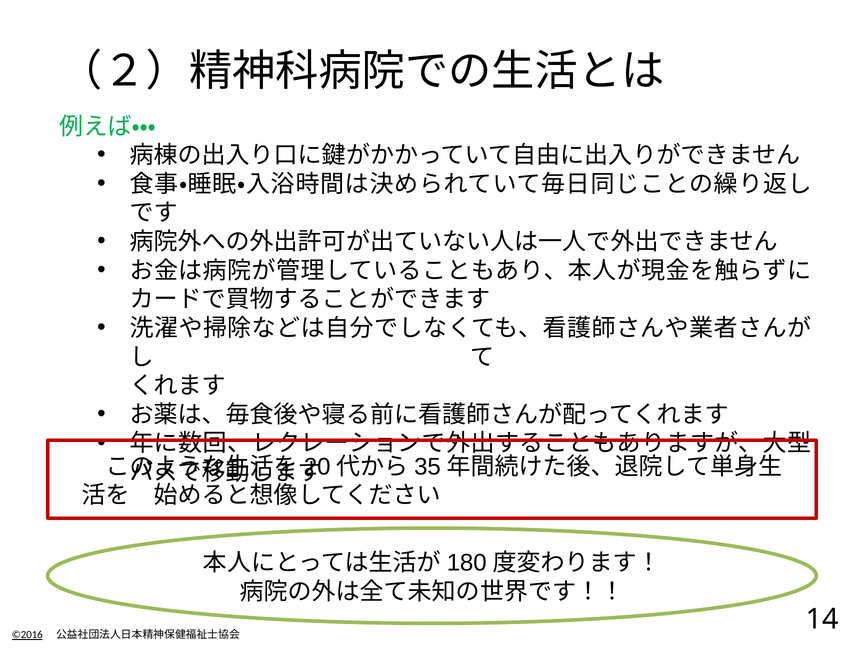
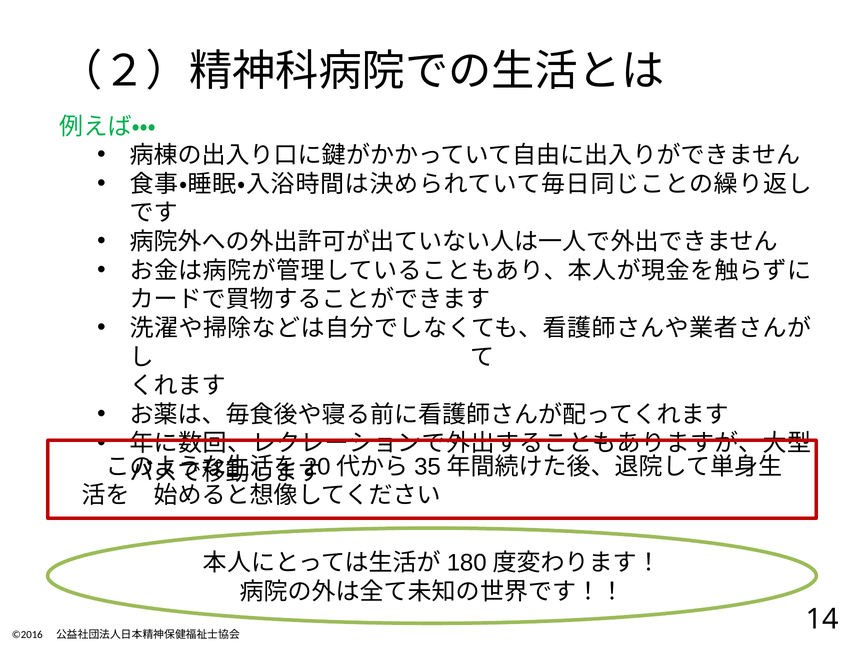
©2016 underline: present -> none
